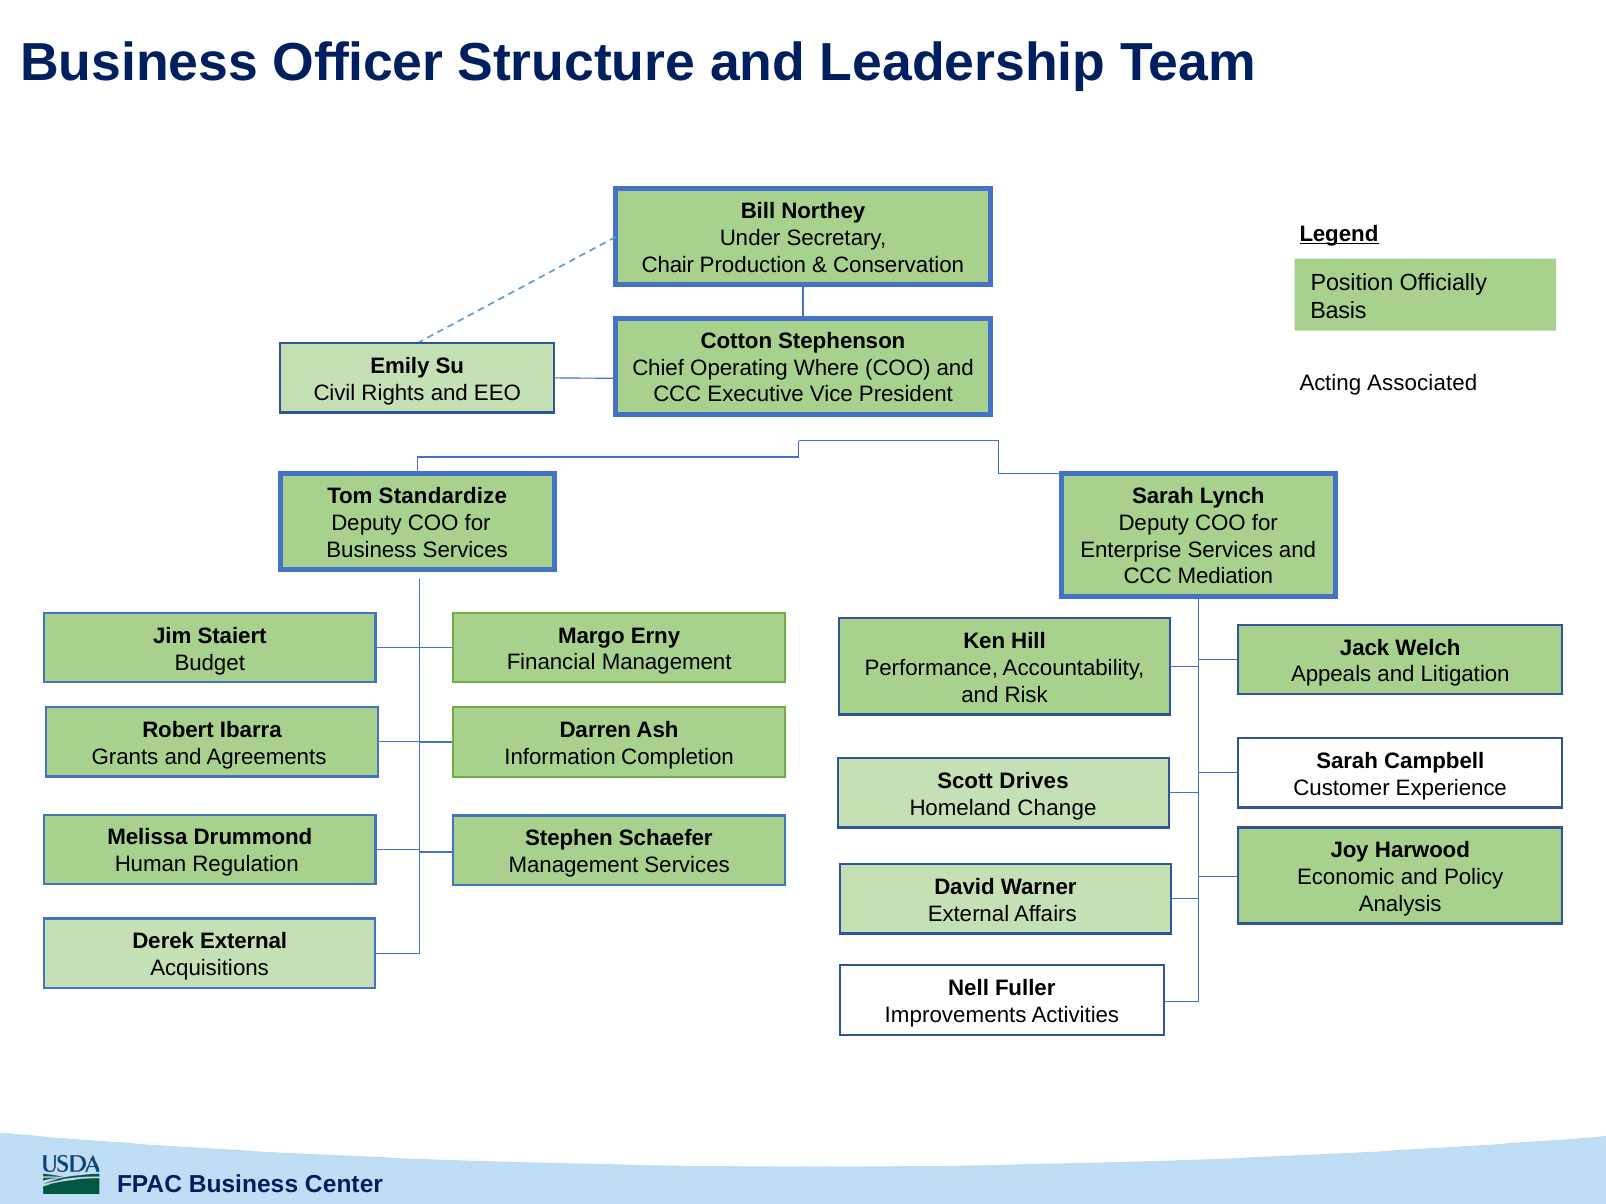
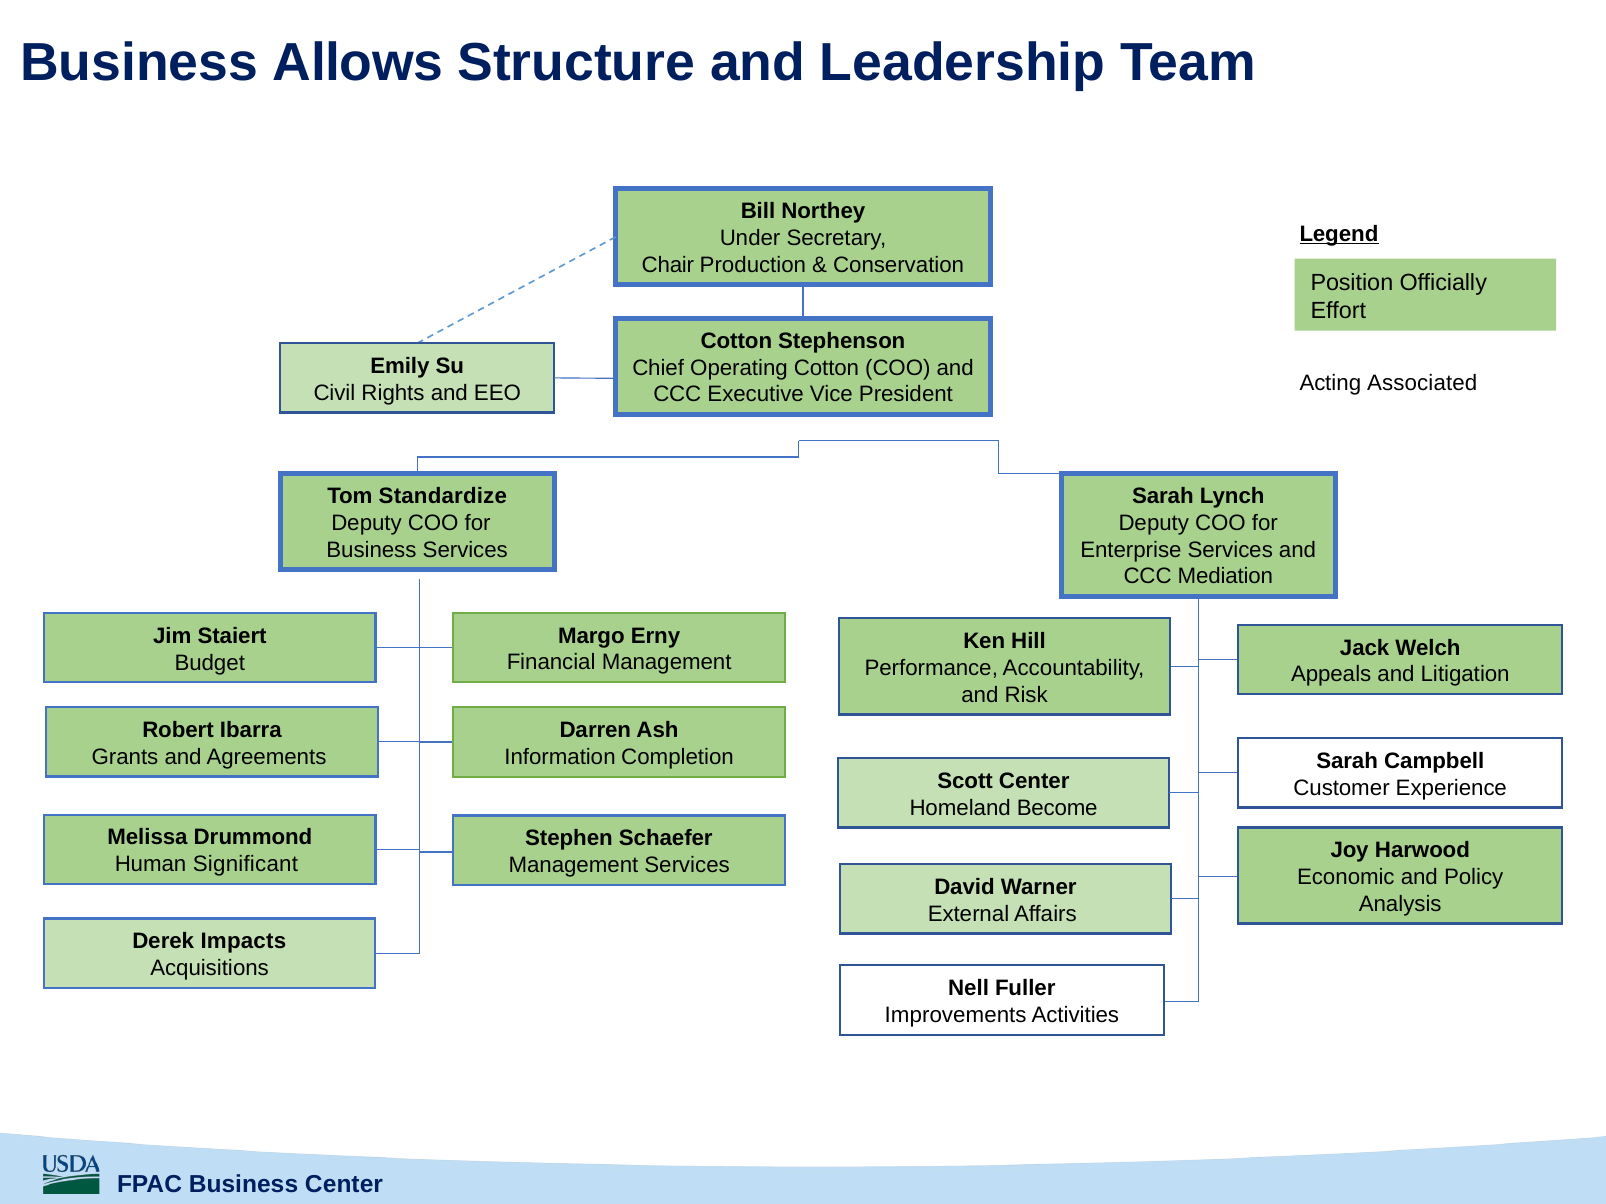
Officer: Officer -> Allows
Basis: Basis -> Effort
Operating Where: Where -> Cotton
Scott Drives: Drives -> Center
Change: Change -> Become
Regulation: Regulation -> Significant
Derek External: External -> Impacts
